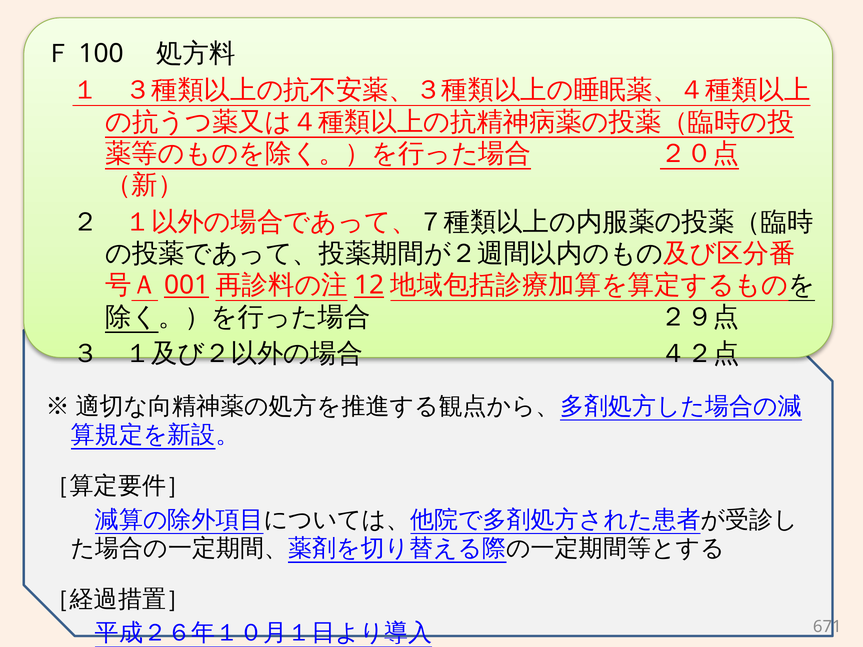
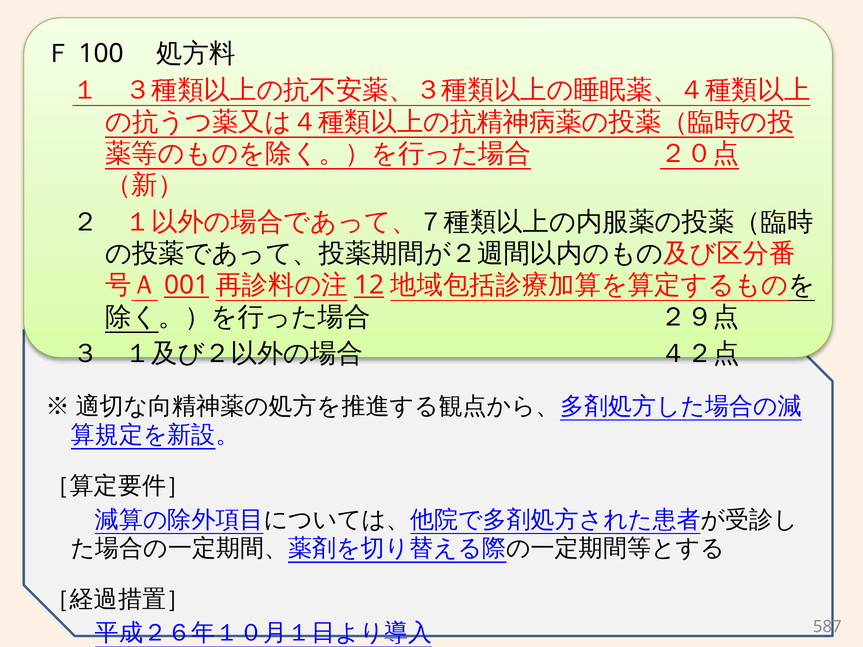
671: 671 -> 587
